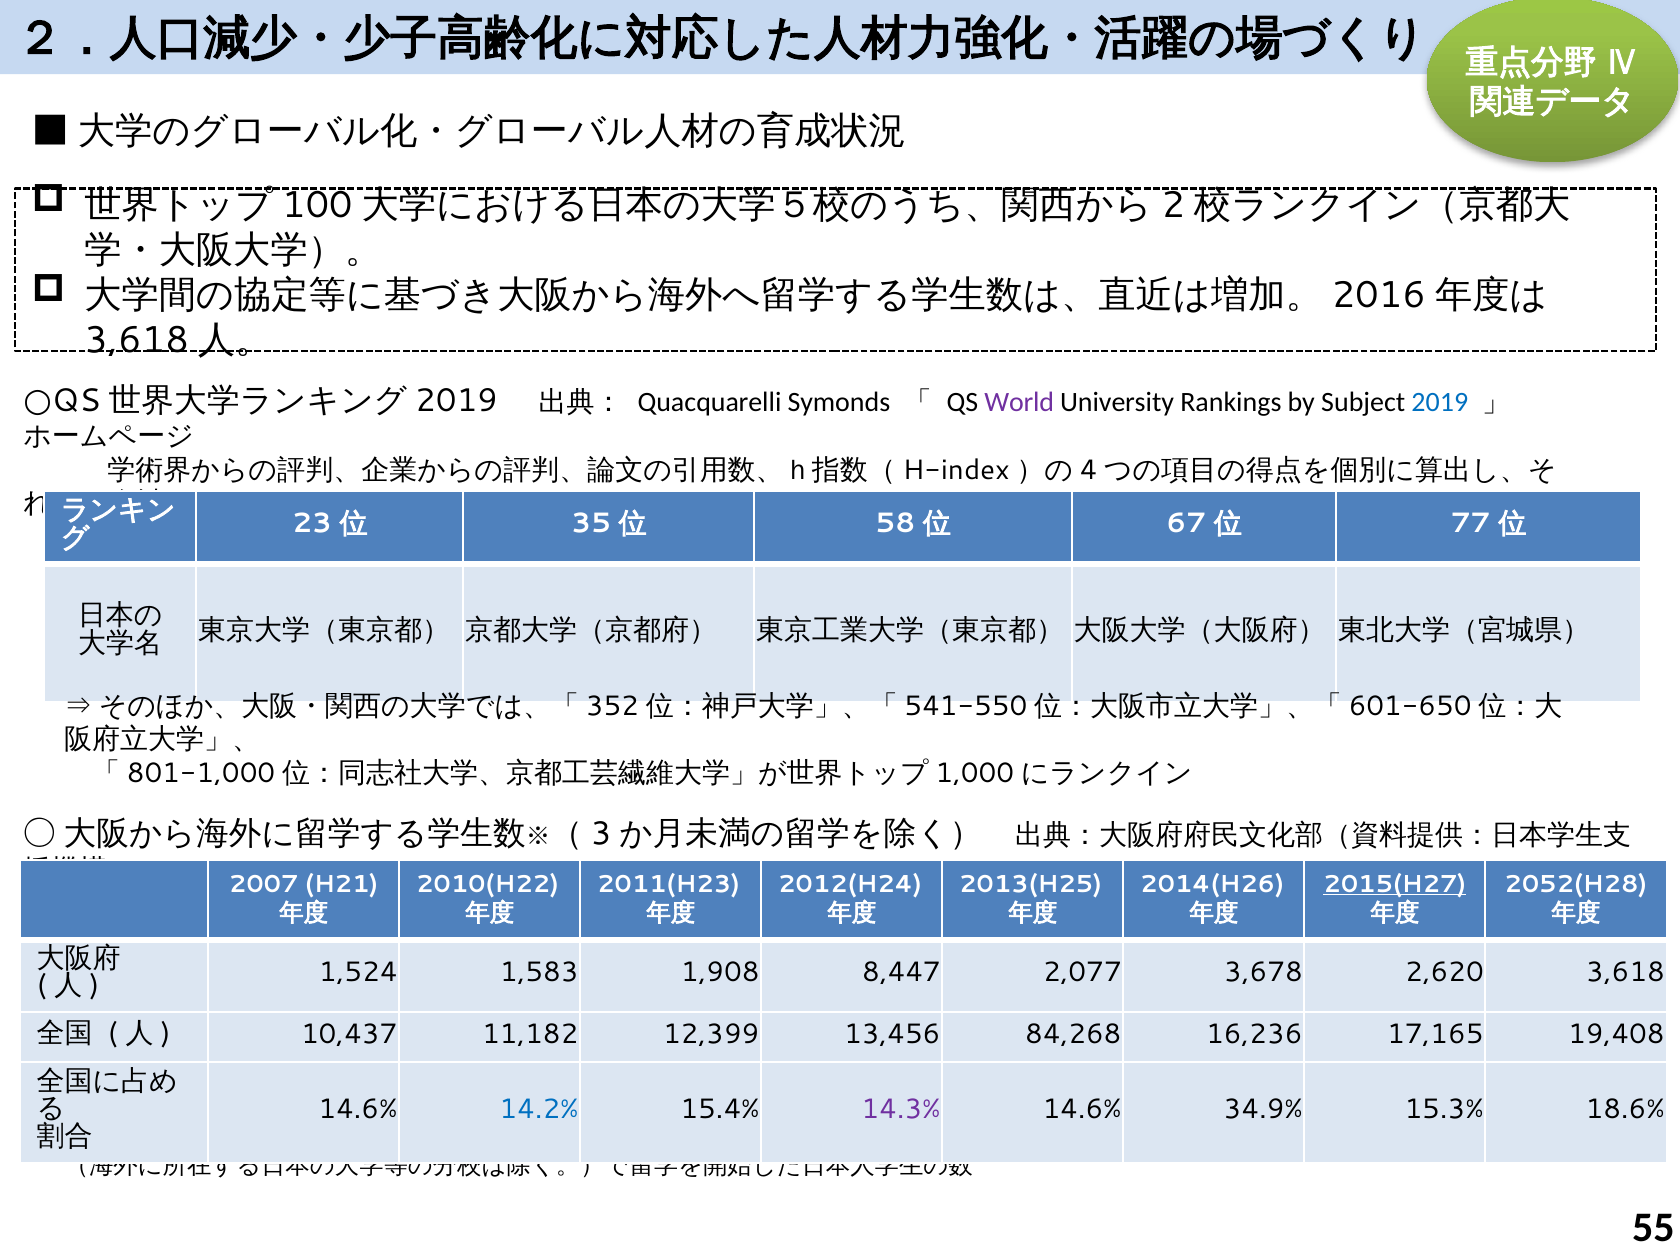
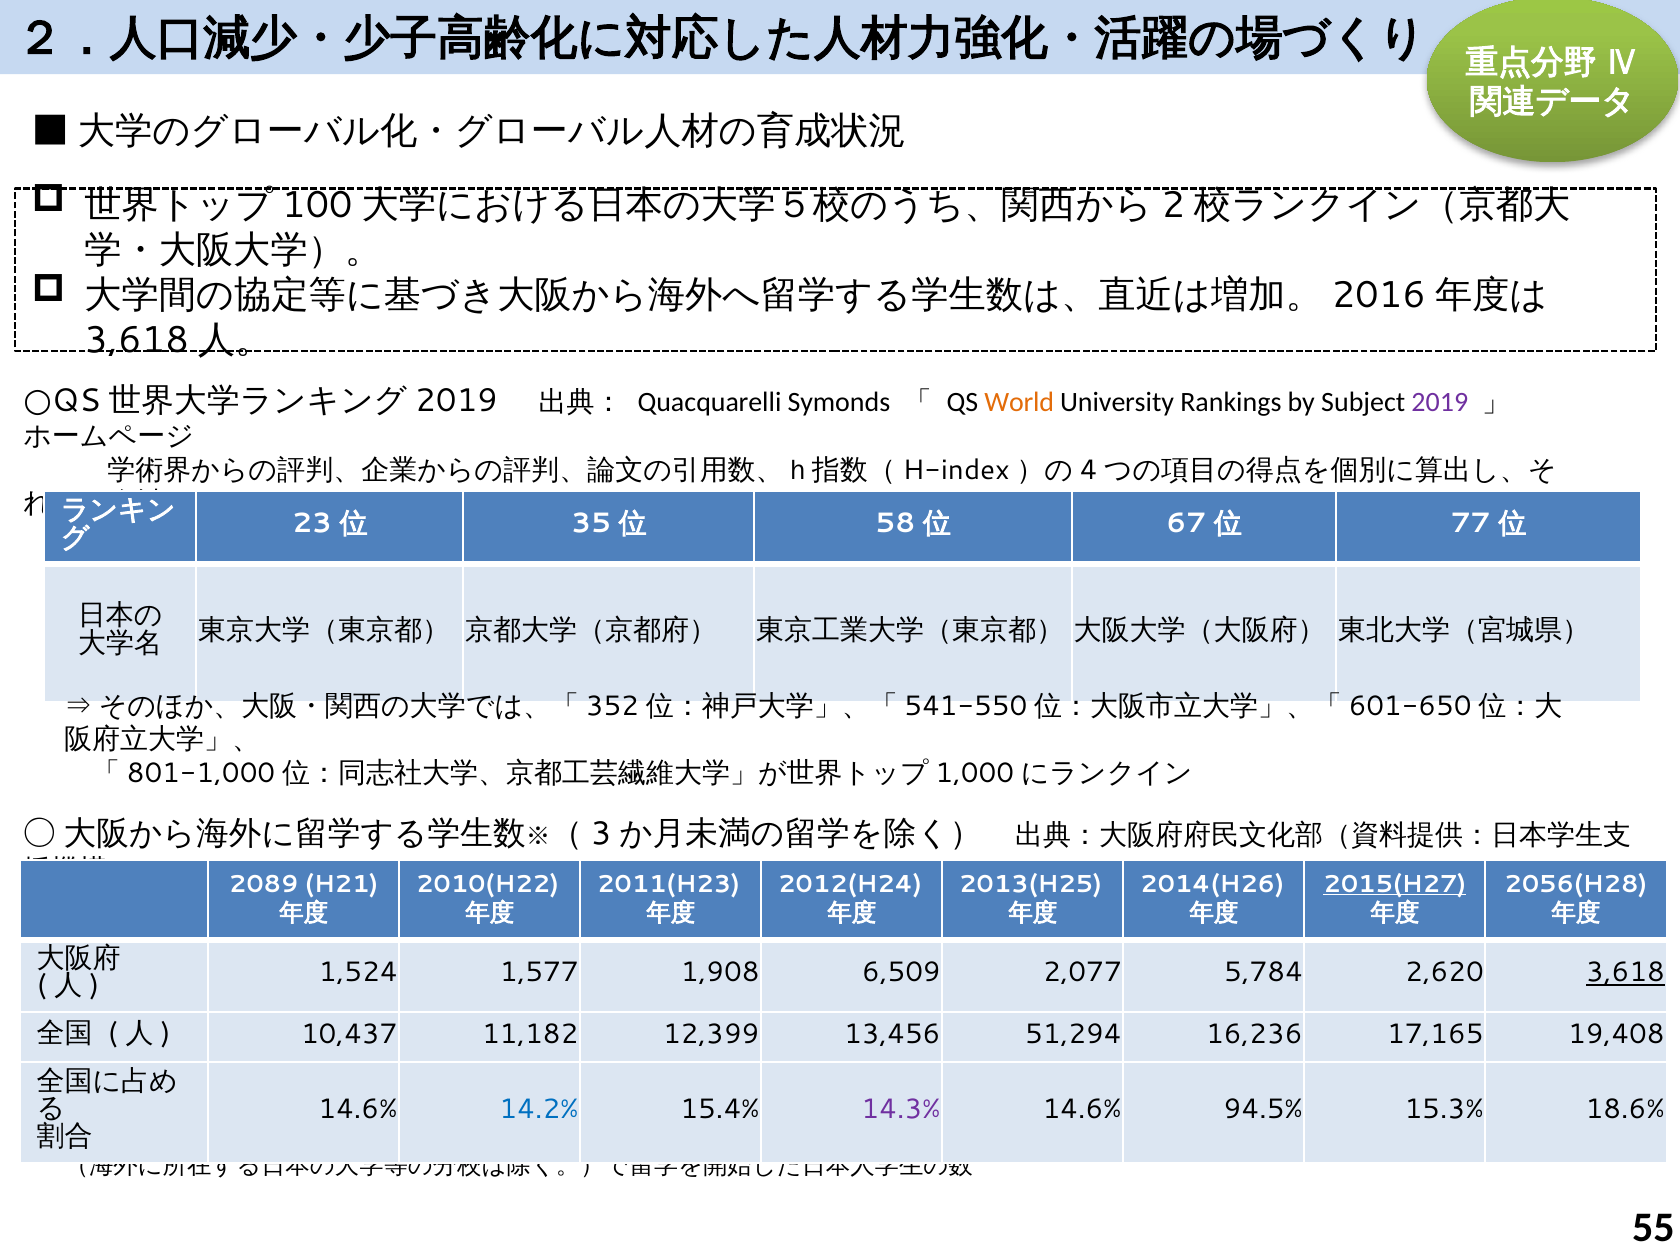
World colour: purple -> orange
2019 colour: blue -> purple
2007: 2007 -> 2089
2052(H28: 2052(H28 -> 2056(H28
1,583: 1,583 -> 1,577
8,447: 8,447 -> 6,509
3,678: 3,678 -> 5,784
3,618 underline: none -> present
84,268: 84,268 -> 51,294
34.9%: 34.9% -> 94.5%
